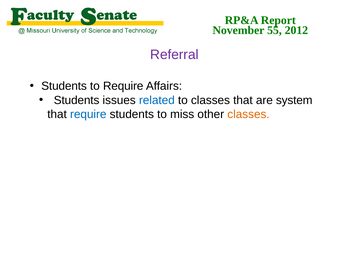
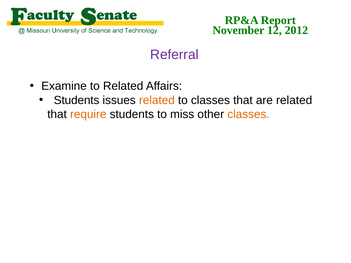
55: 55 -> 12
Students at (64, 86): Students -> Examine
to Require: Require -> Related
related at (157, 100) colour: blue -> orange
are system: system -> related
require at (88, 114) colour: blue -> orange
